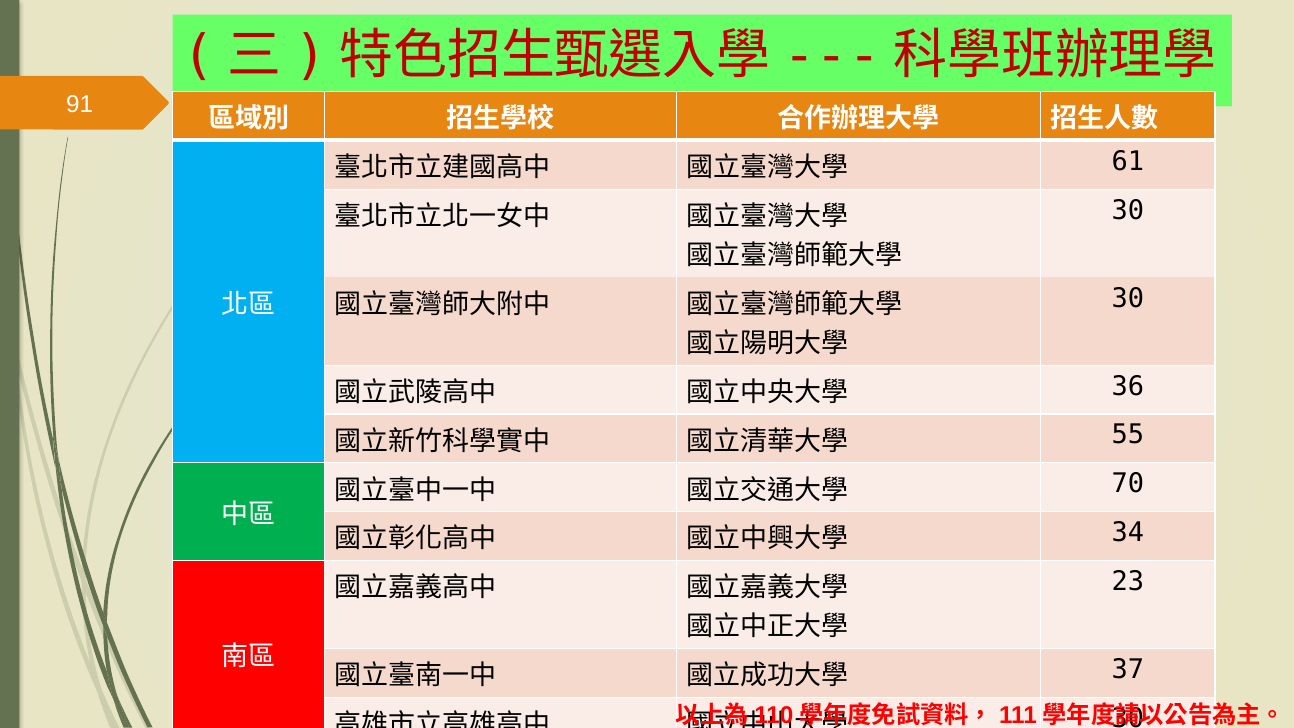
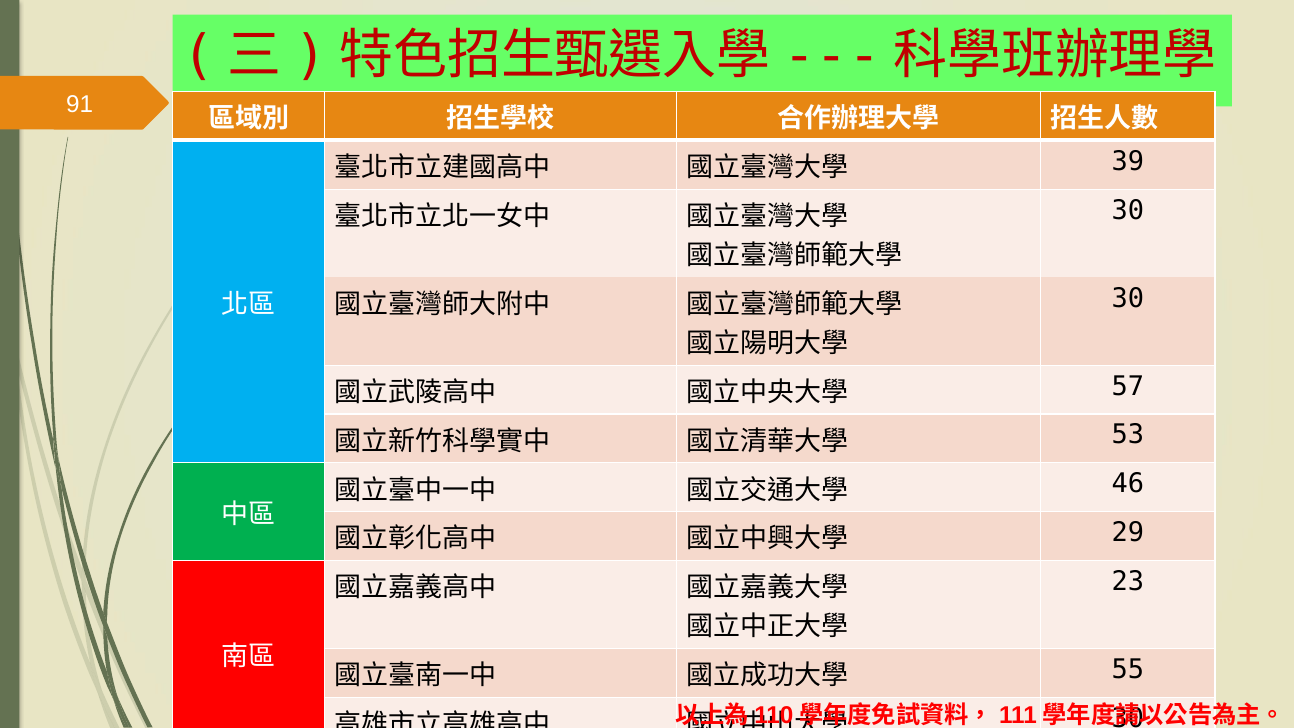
61: 61 -> 39
36: 36 -> 57
55: 55 -> 53
70: 70 -> 46
34: 34 -> 29
37: 37 -> 55
